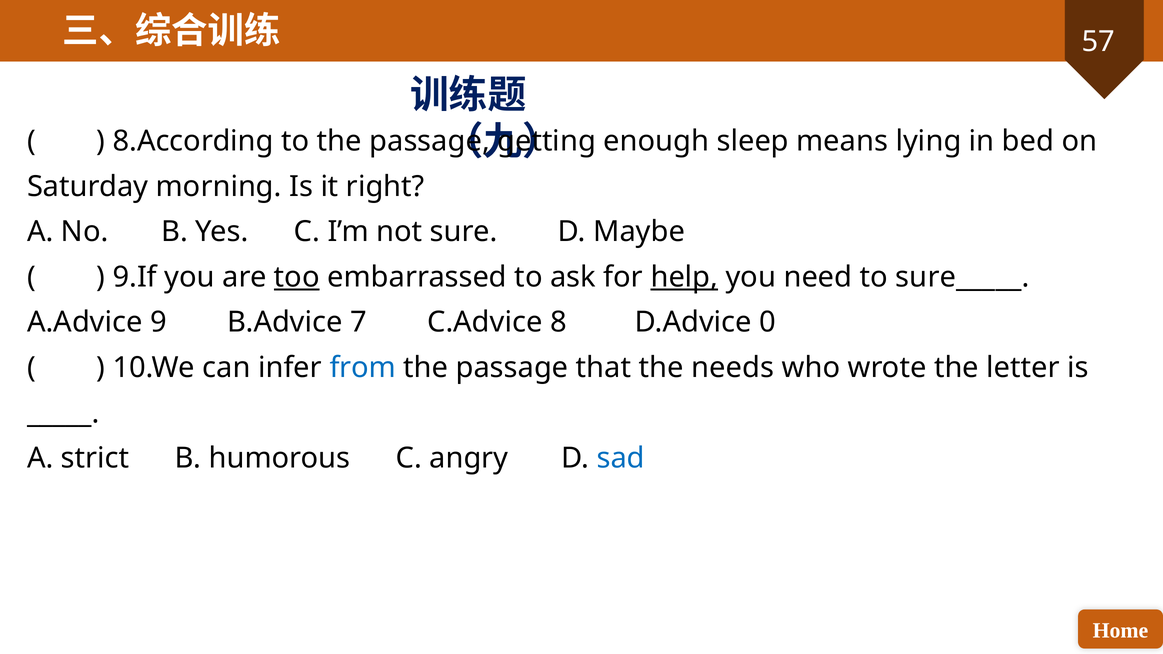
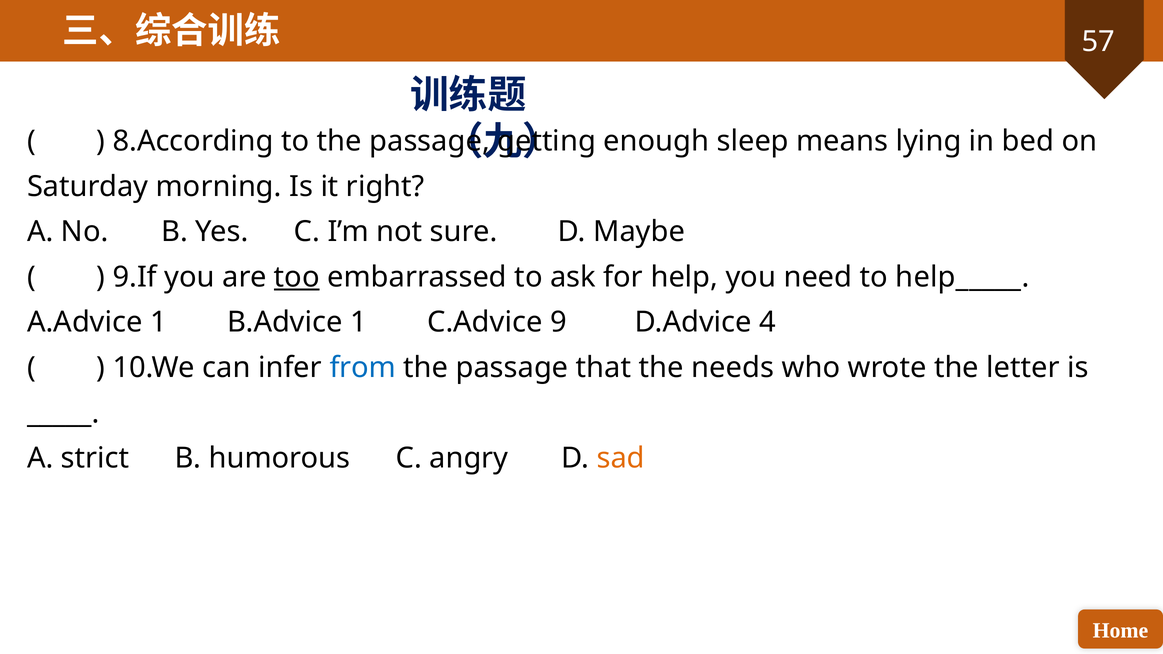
help underline: present -> none
sure_____: sure_____ -> help_____
A.Advice 9: 9 -> 1
B.Advice 7: 7 -> 1
8: 8 -> 9
0: 0 -> 4
sad colour: blue -> orange
